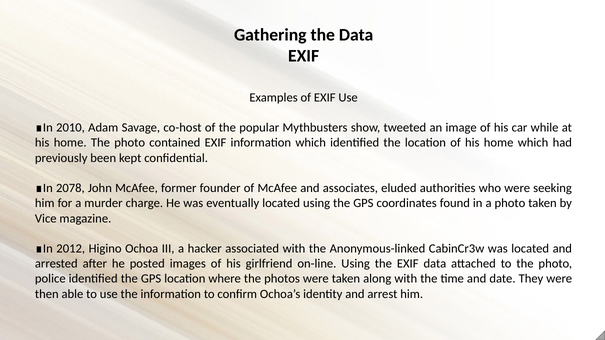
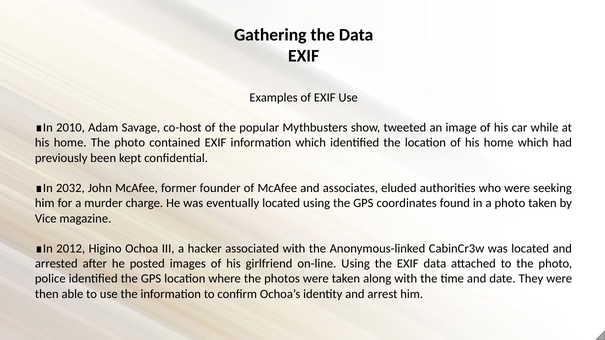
2078: 2078 -> 2032
